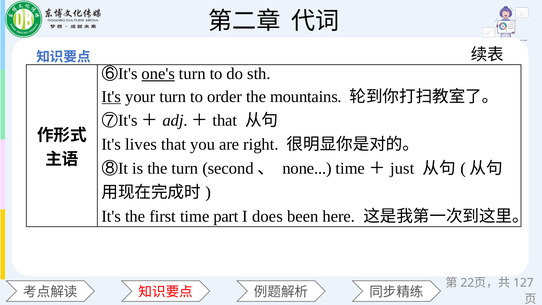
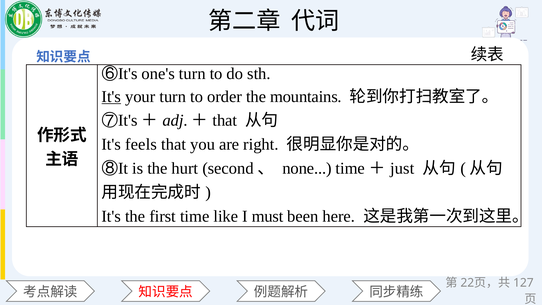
one's underline: present -> none
lives: lives -> feels
the turn: turn -> hurt
part: part -> like
does: does -> must
